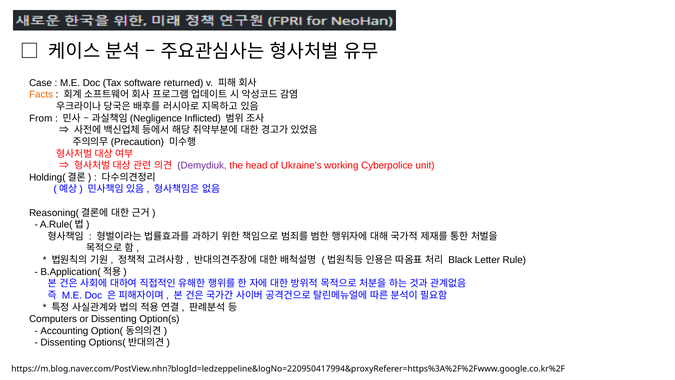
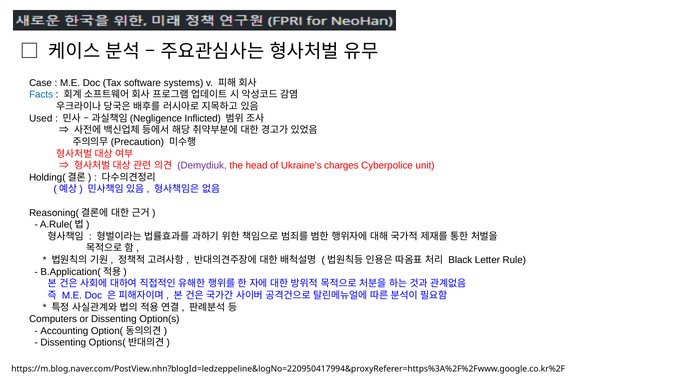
returned: returned -> systems
Facts colour: orange -> blue
From: From -> Used
working: working -> charges
